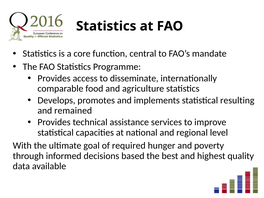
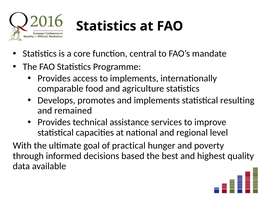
to disseminate: disseminate -> implements
required: required -> practical
